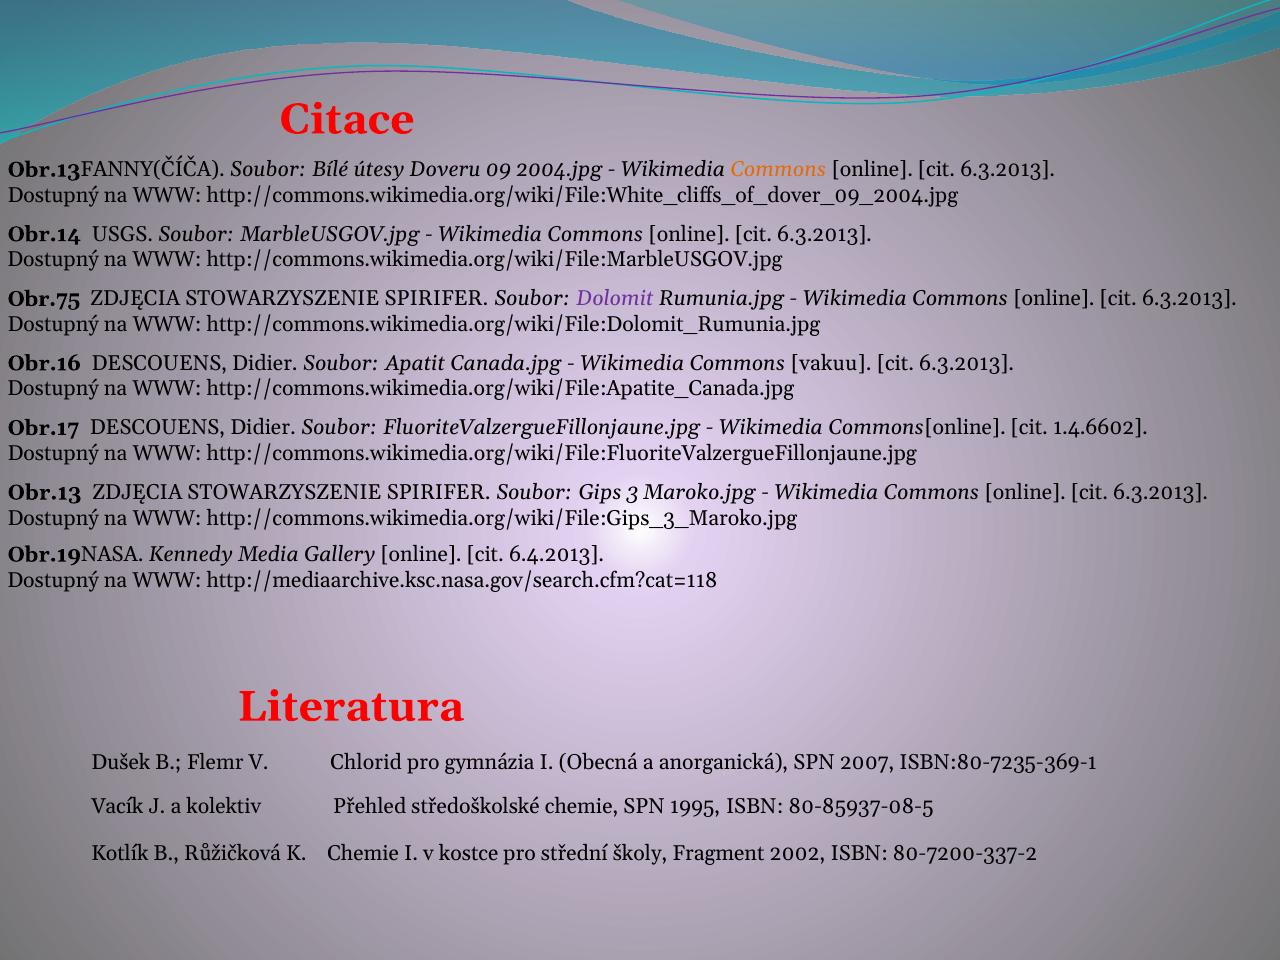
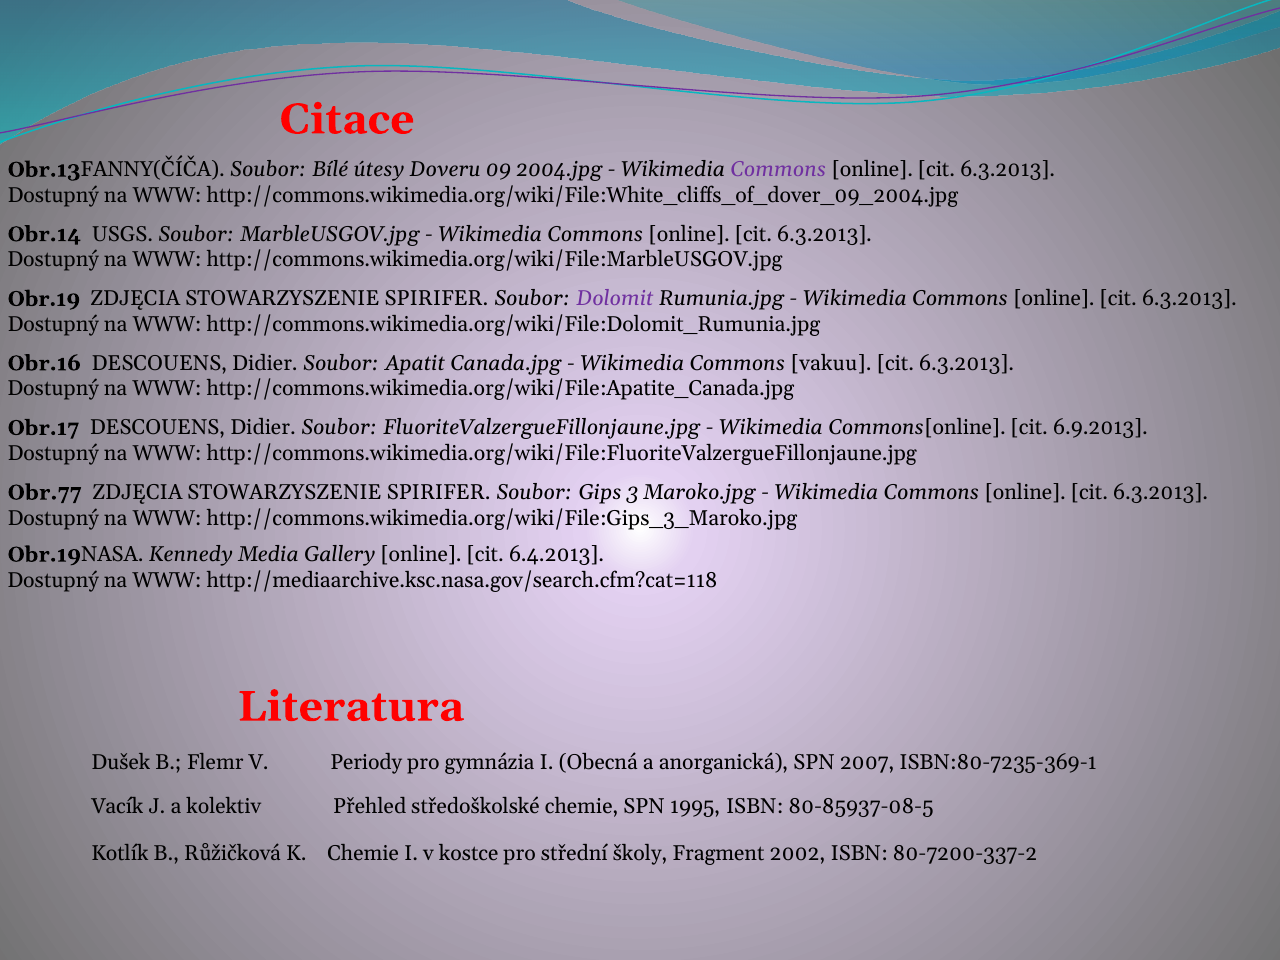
Commons at (778, 170) colour: orange -> purple
Obr.75: Obr.75 -> Obr.19
1.4.6602: 1.4.6602 -> 6.9.2013
Obr.13: Obr.13 -> Obr.77
Chlorid: Chlorid -> Periody
